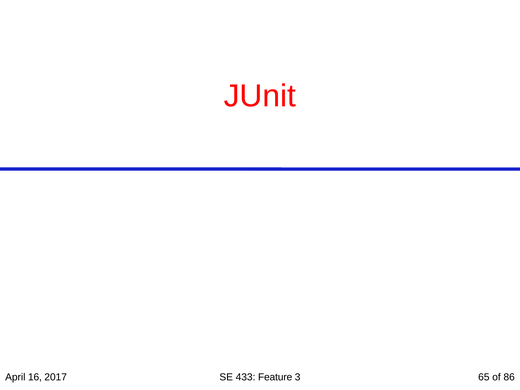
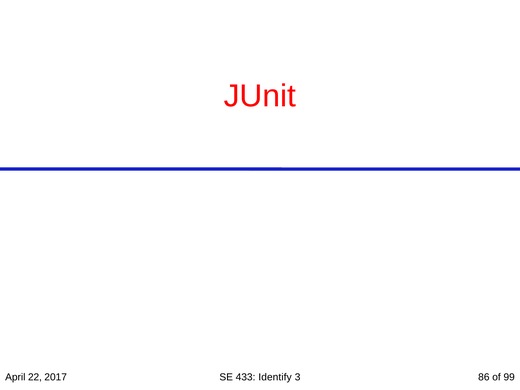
16: 16 -> 22
Feature: Feature -> Identify
65: 65 -> 86
86: 86 -> 99
